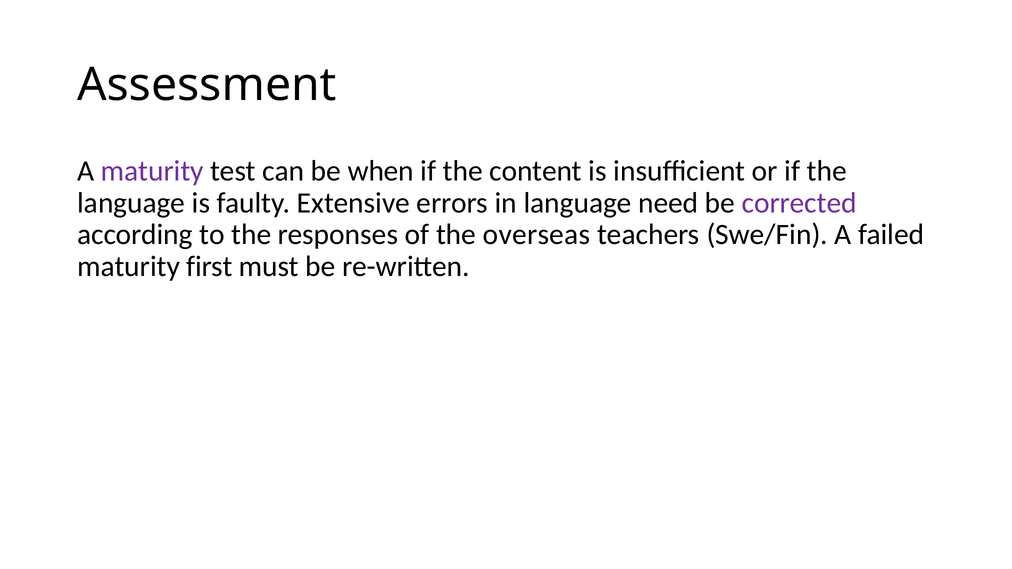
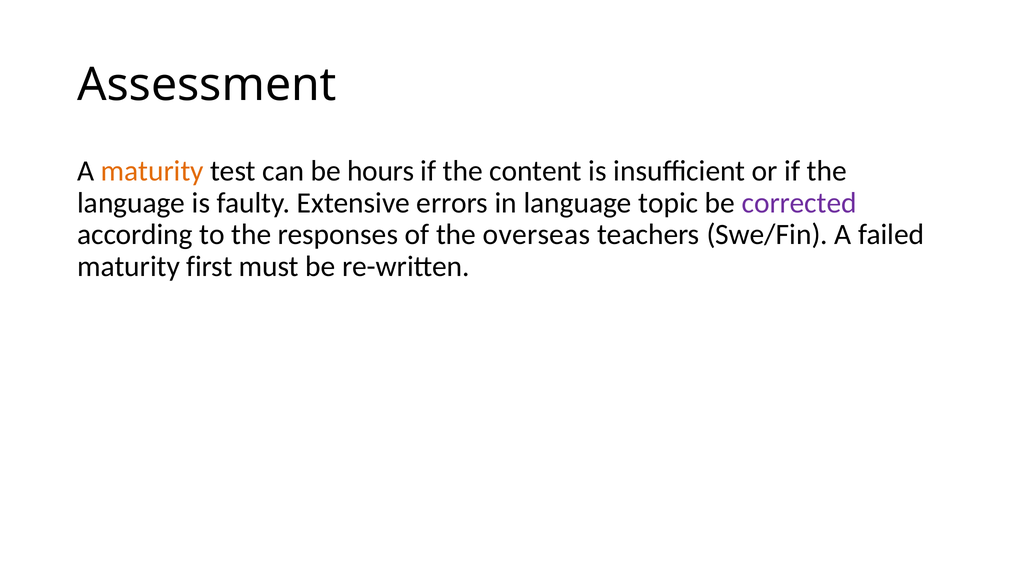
maturity at (152, 171) colour: purple -> orange
when: when -> hours
need: need -> topic
